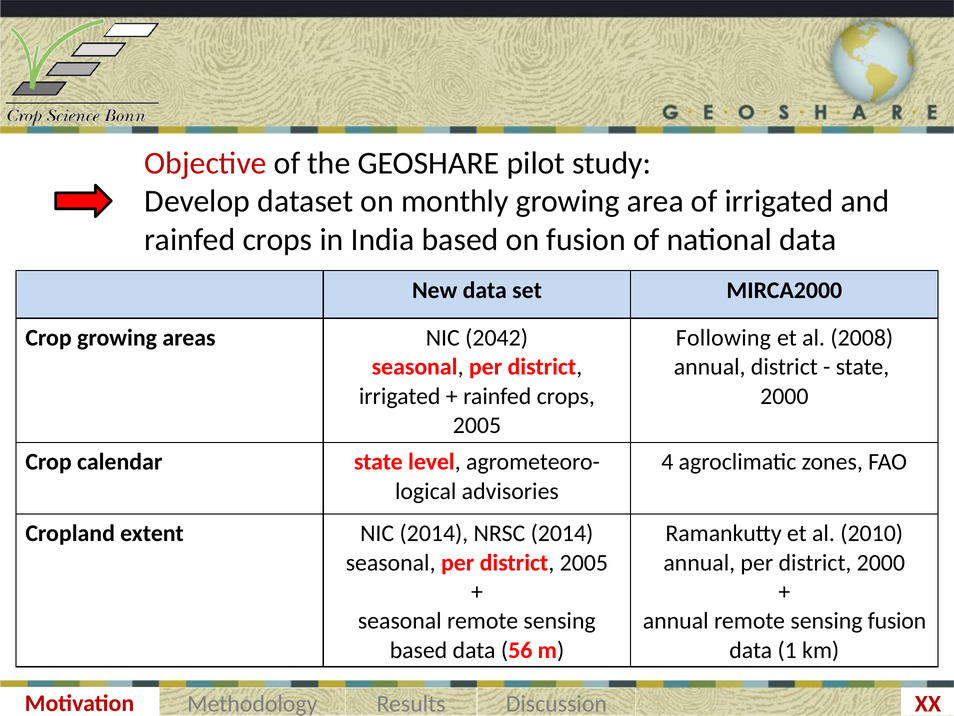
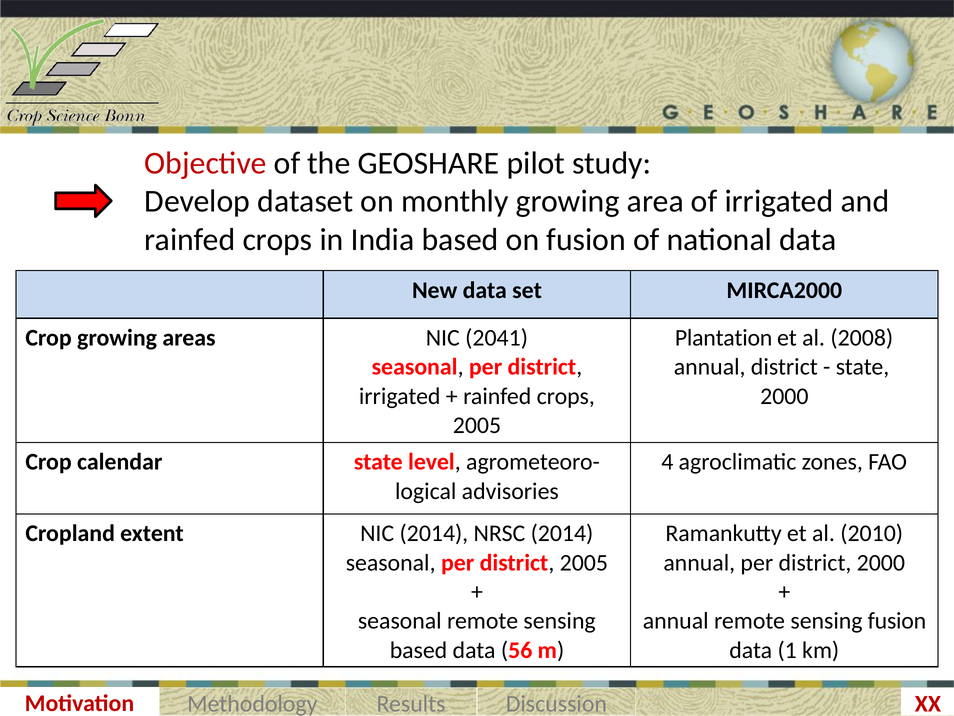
2042: 2042 -> 2041
Following: Following -> Plantation
